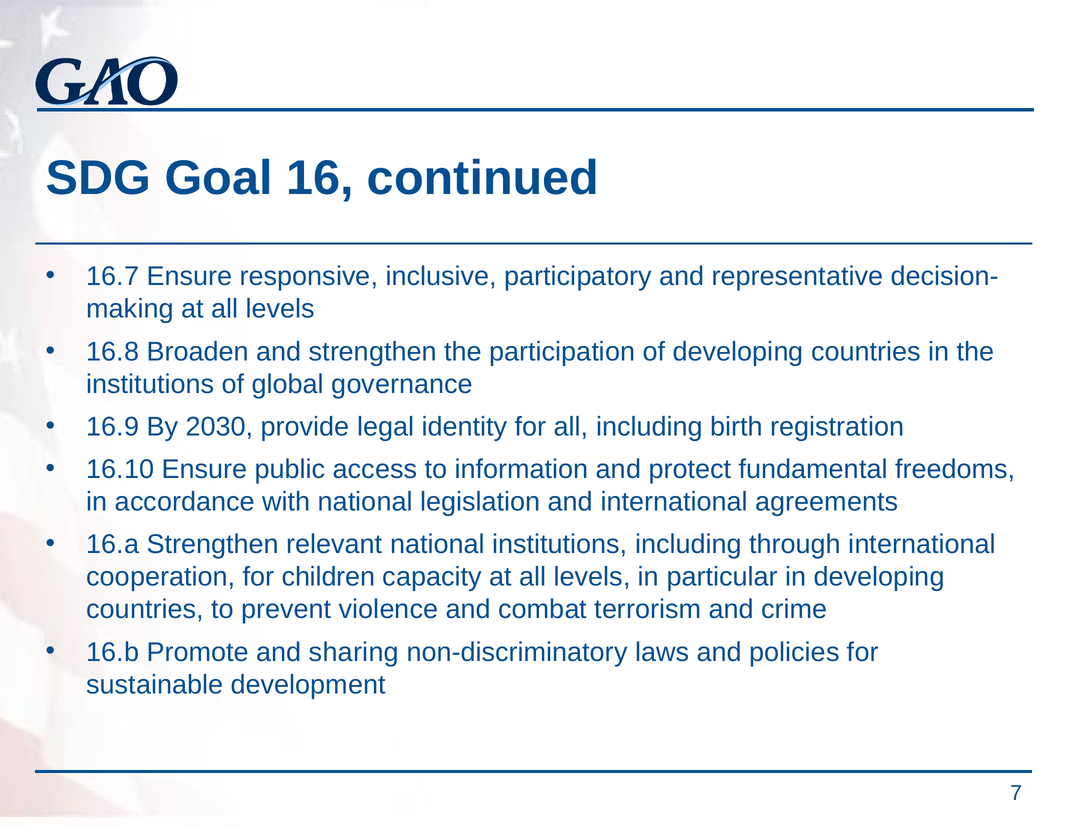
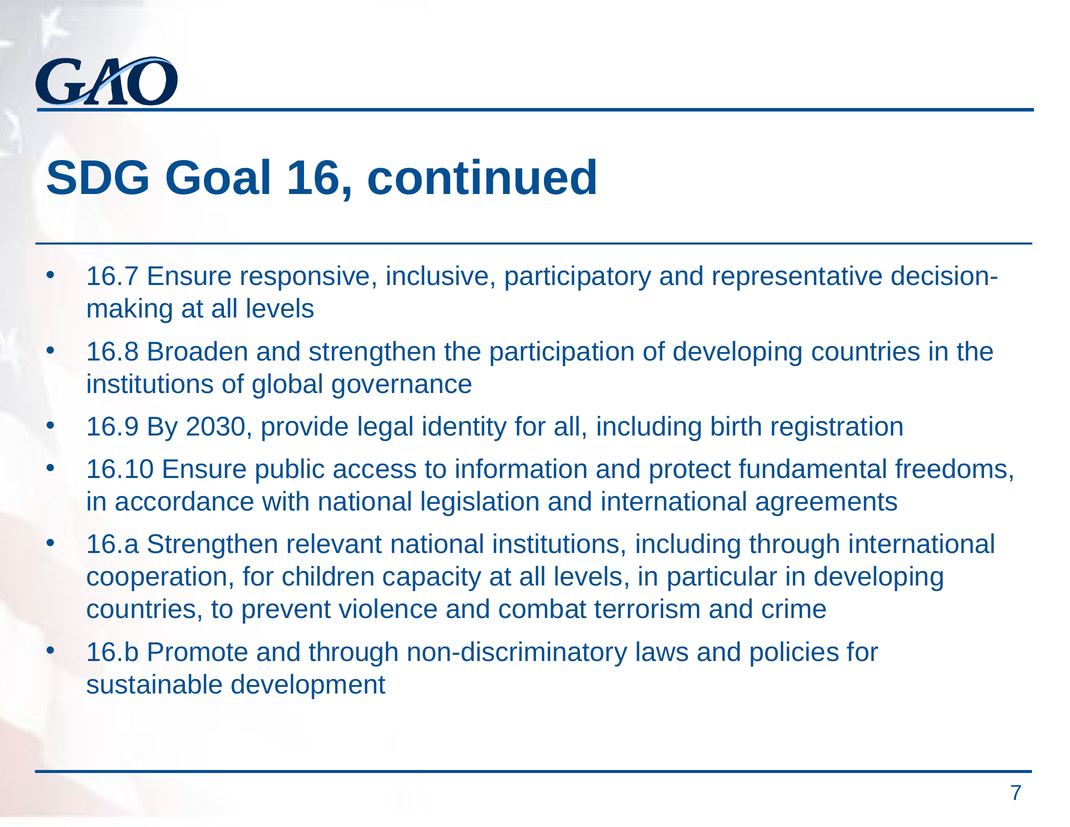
and sharing: sharing -> through
